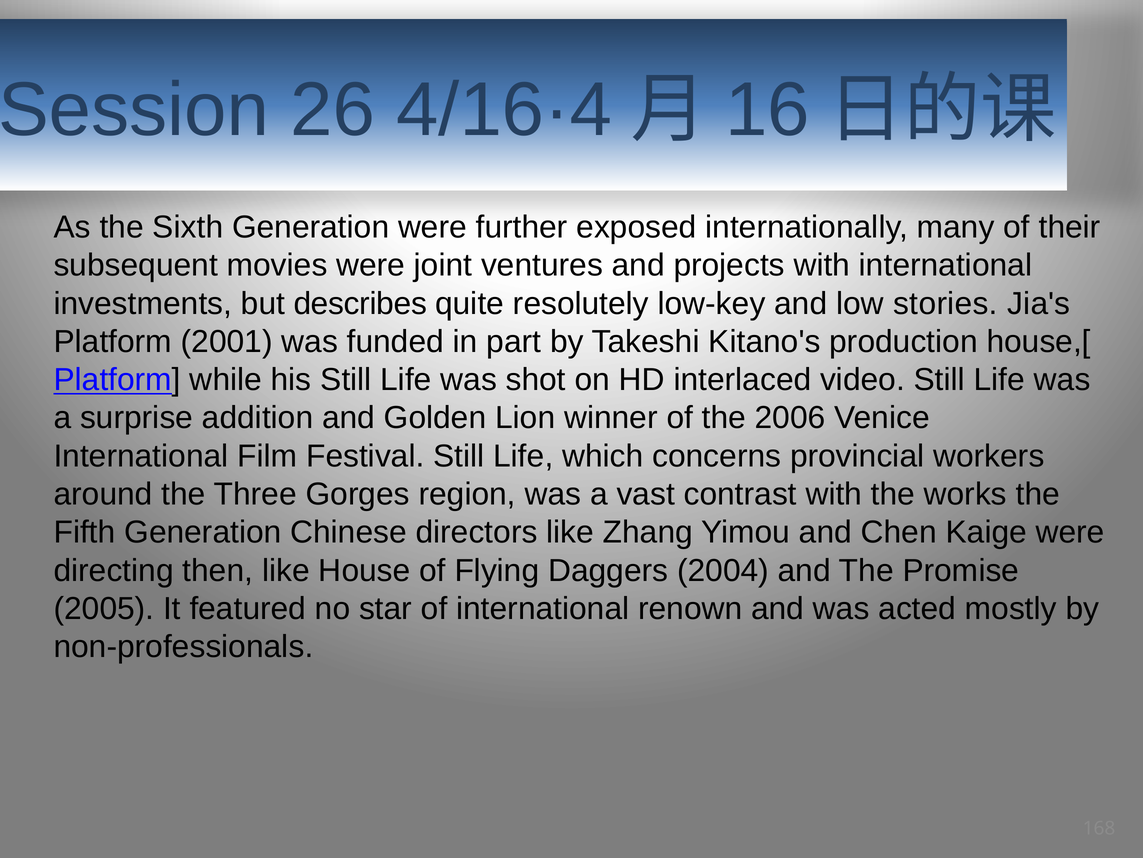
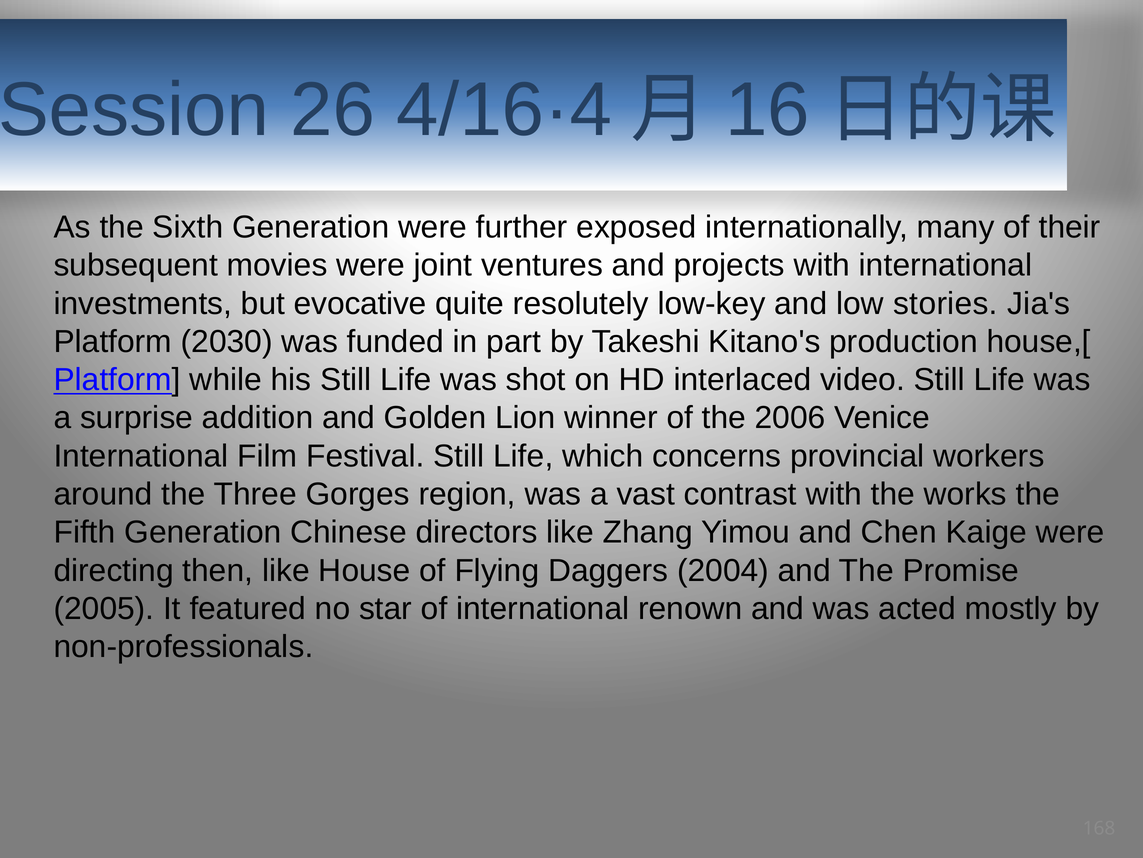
describes: describes -> evocative
2001: 2001 -> 2030
